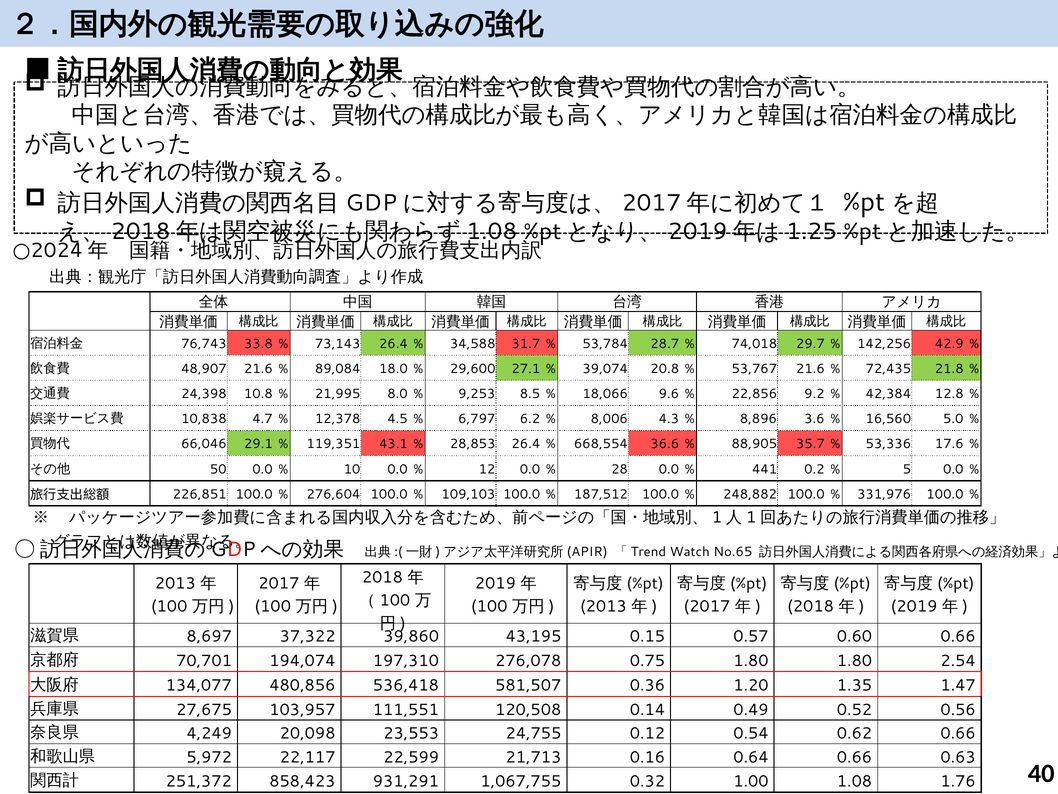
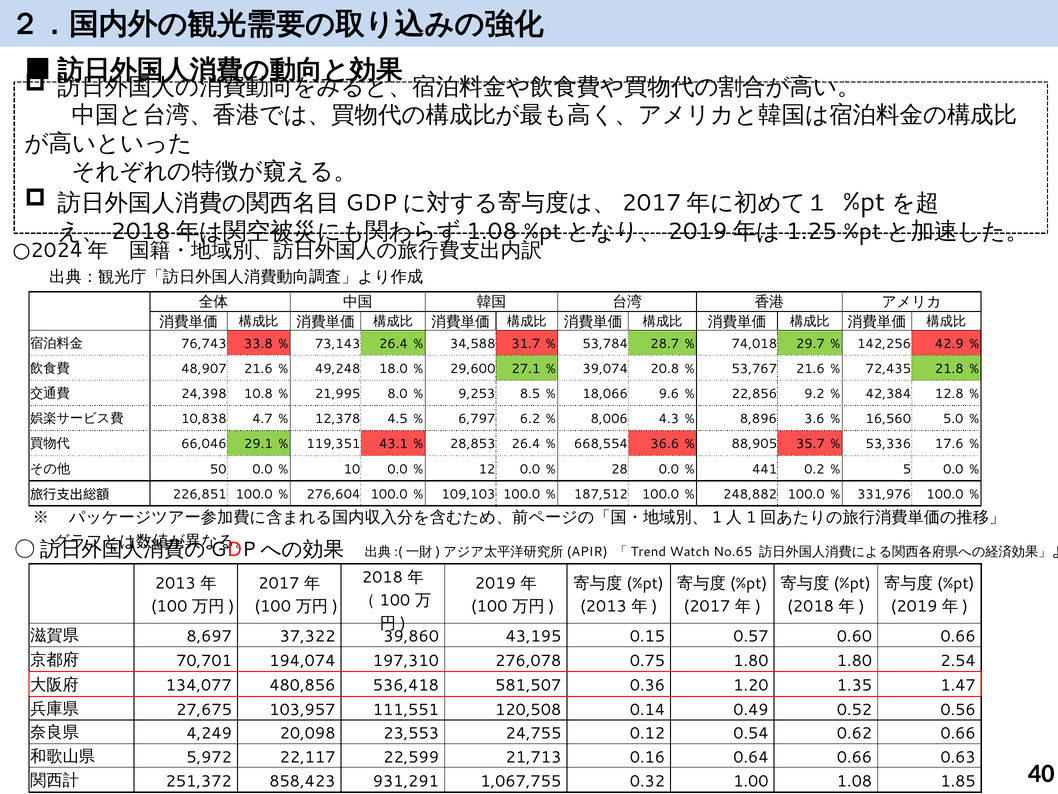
89,084: 89,084 -> 49,248
1.76: 1.76 -> 1.85
